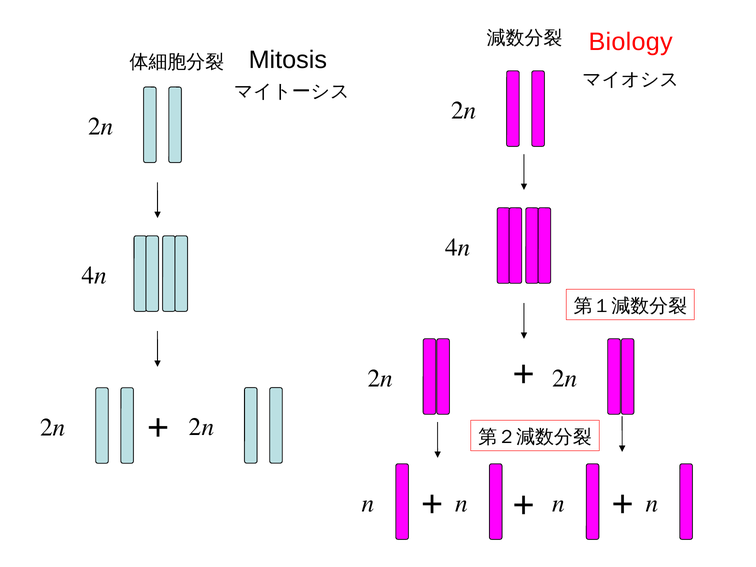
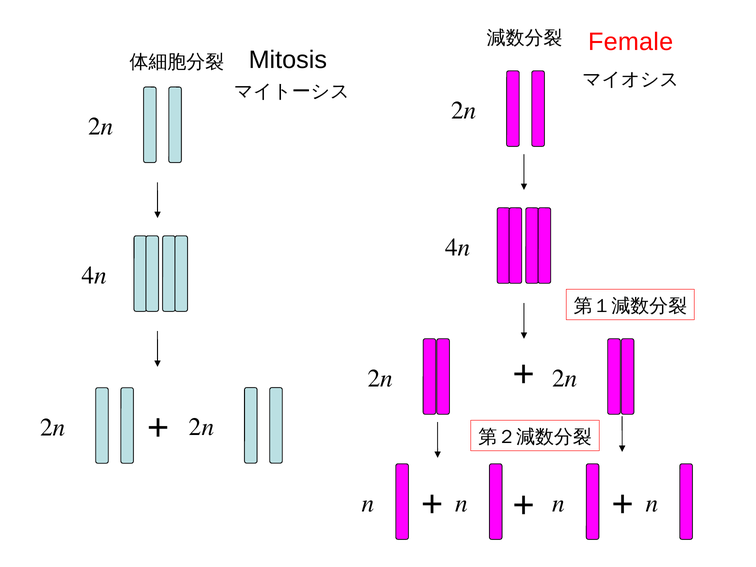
Biology: Biology -> Female
